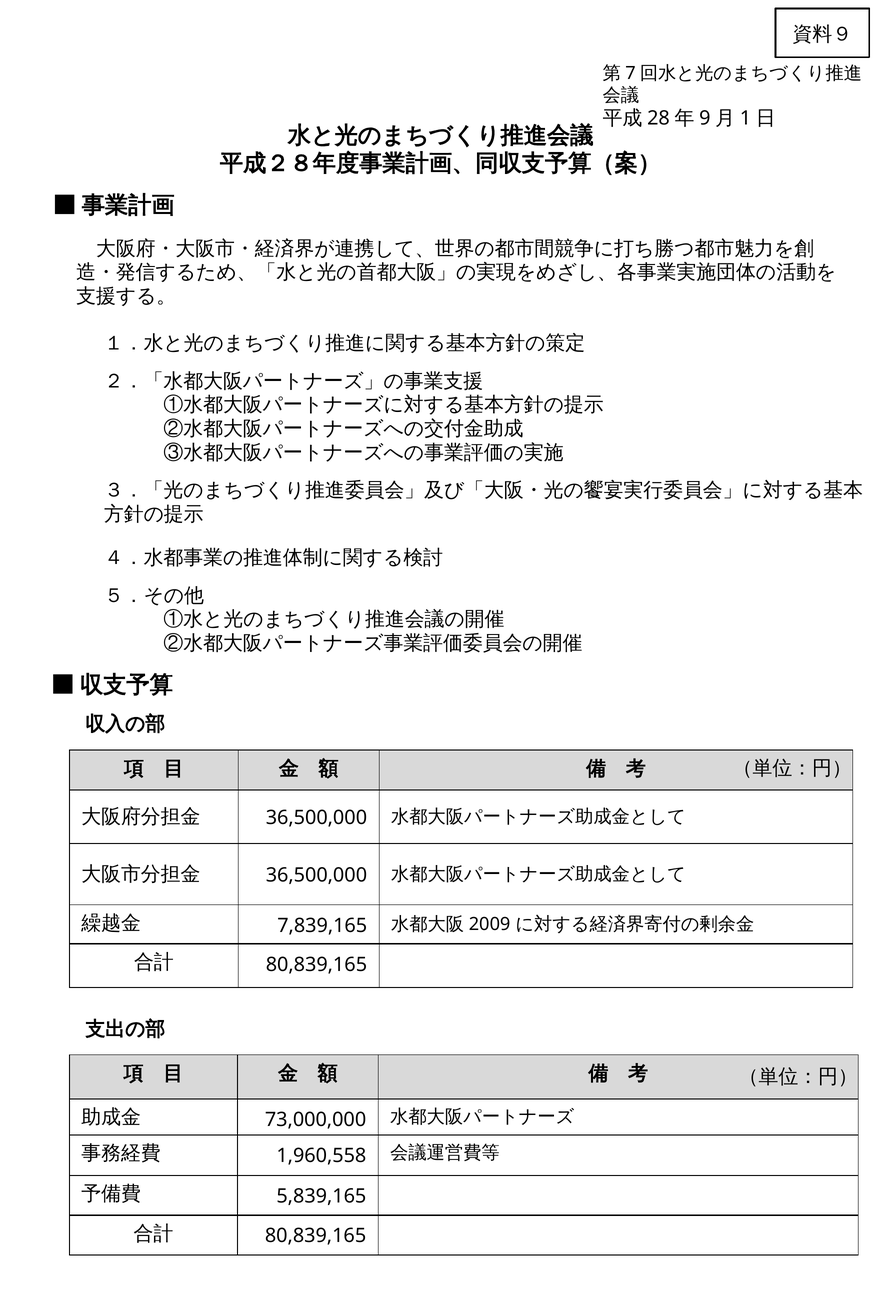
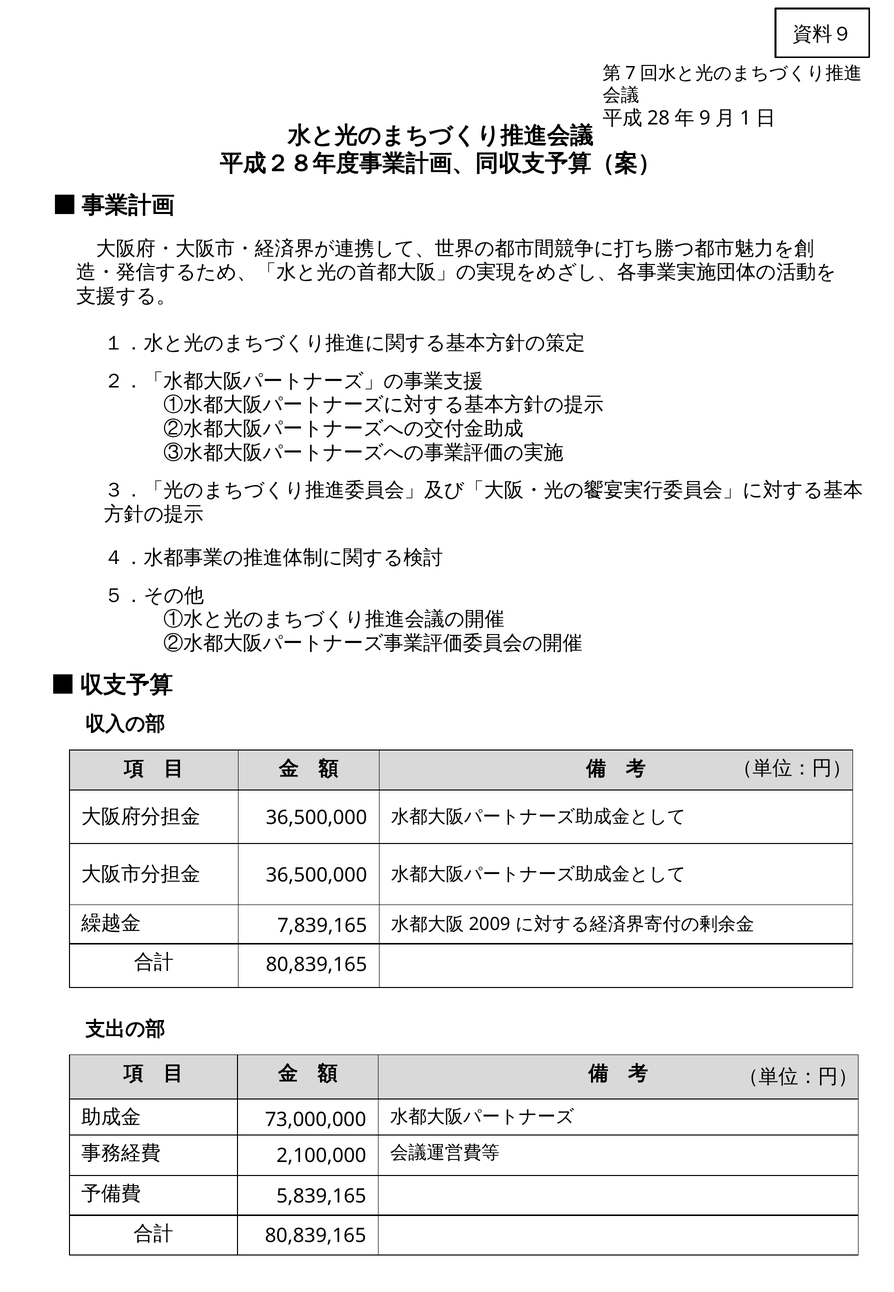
1,960,558: 1,960,558 -> 2,100,000
